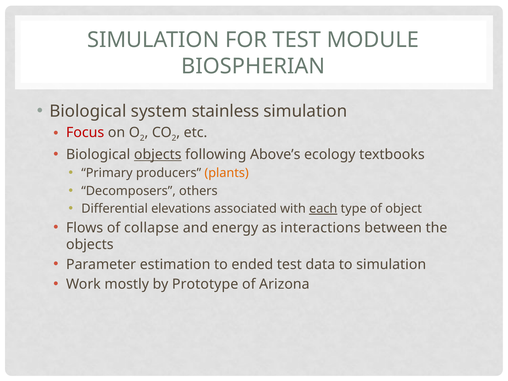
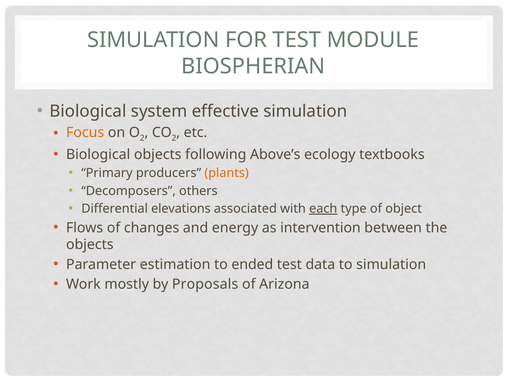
stainless: stainless -> effective
Focus colour: red -> orange
objects at (158, 155) underline: present -> none
collapse: collapse -> changes
interactions: interactions -> intervention
Prototype: Prototype -> Proposals
